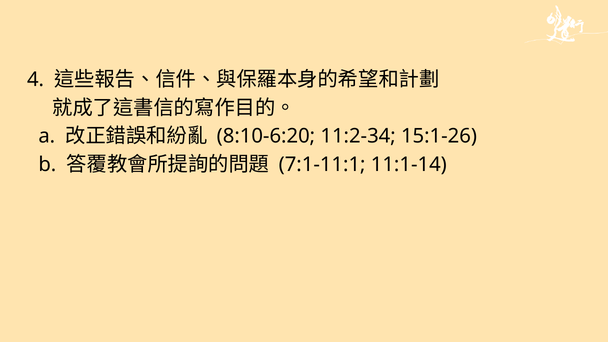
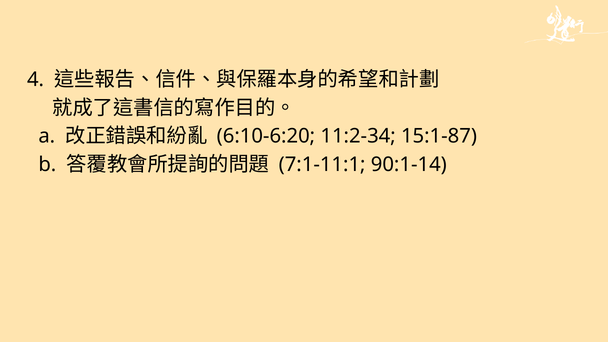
8:10-6:20: 8:10-6:20 -> 6:10-6:20
15:1-26: 15:1-26 -> 15:1-87
11:1-14: 11:1-14 -> 90:1-14
